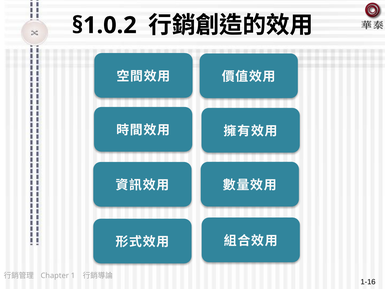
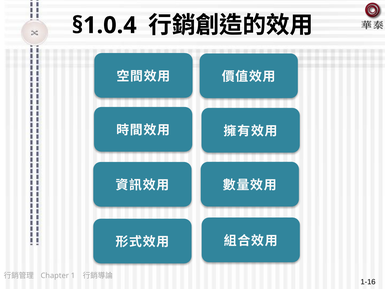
§1.0.2: §1.0.2 -> §1.0.4
